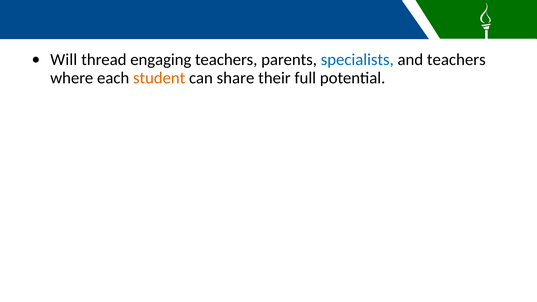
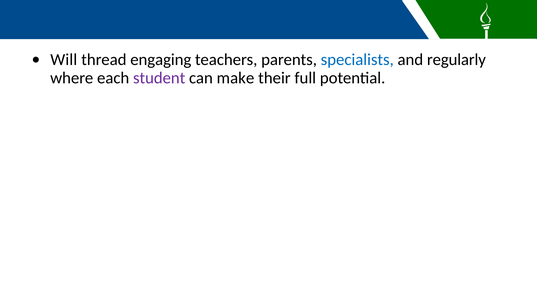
and teachers: teachers -> regularly
student colour: orange -> purple
share: share -> make
